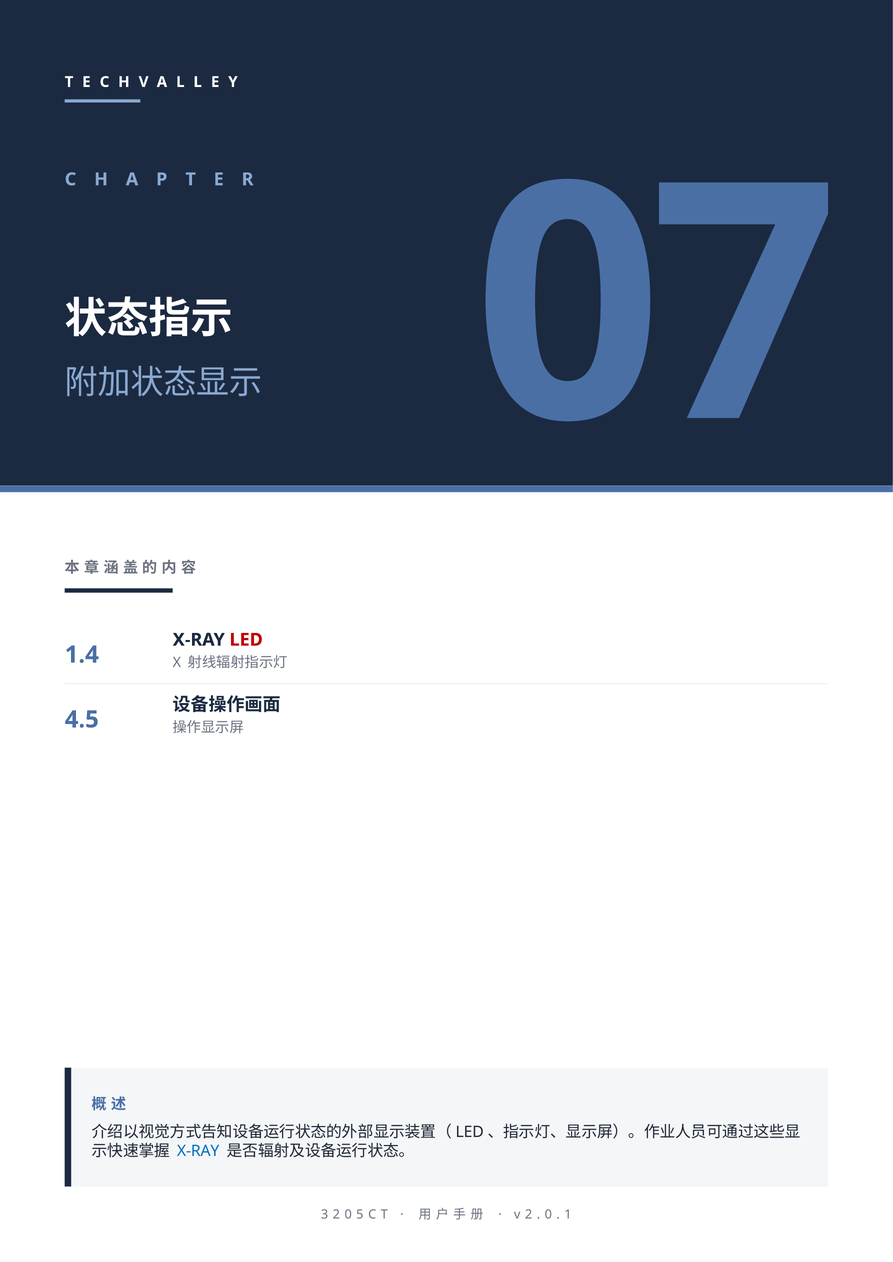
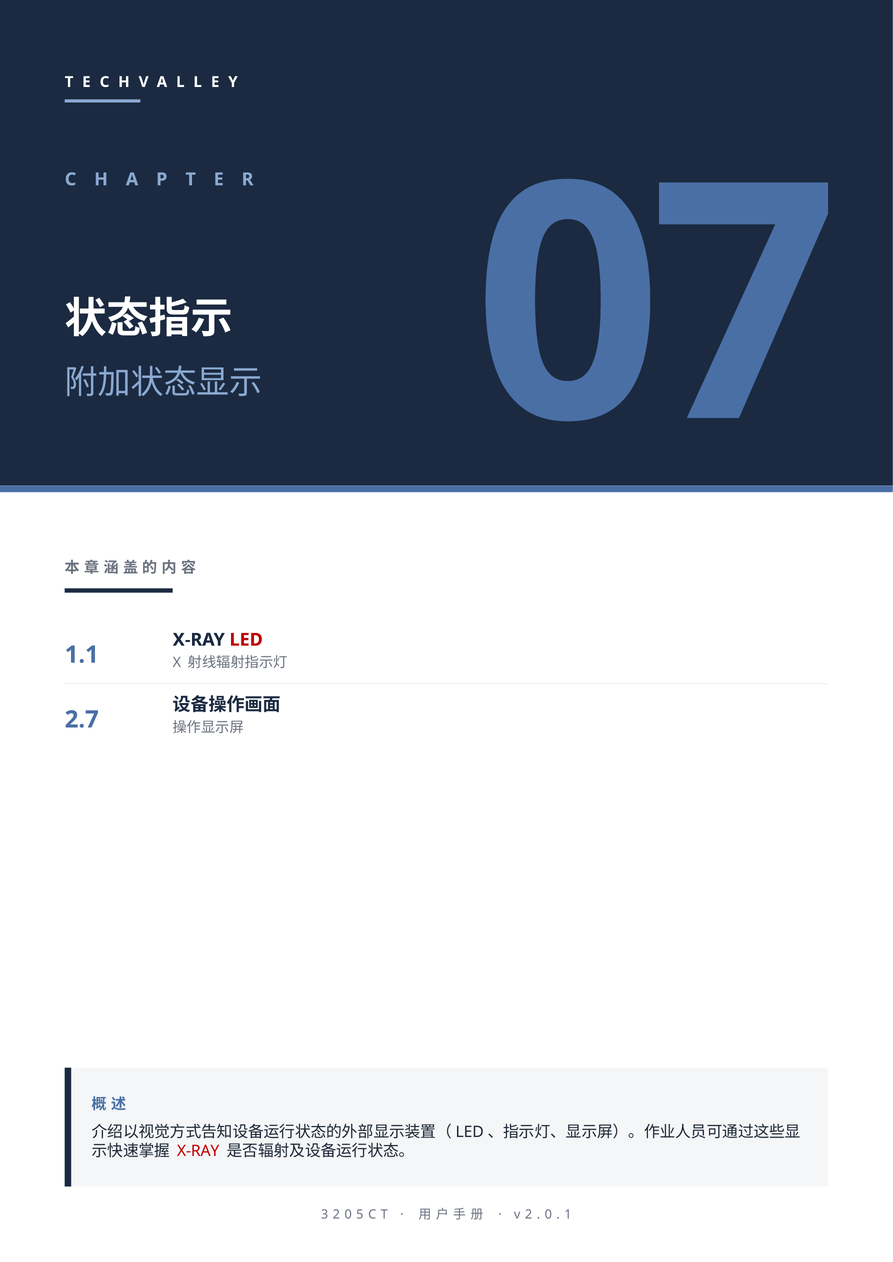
1.4: 1.4 -> 1.1
4.5: 4.5 -> 2.7
X-RAY at (198, 1151) colour: blue -> red
